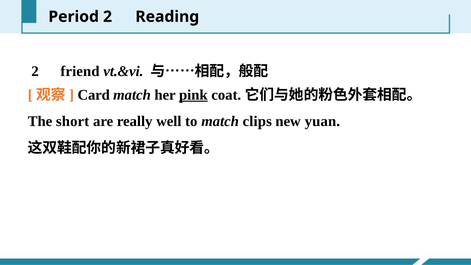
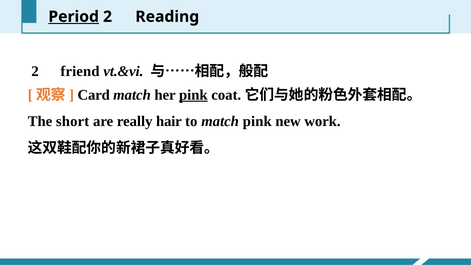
Period underline: none -> present
well: well -> hair
match clips: clips -> pink
yuan: yuan -> work
